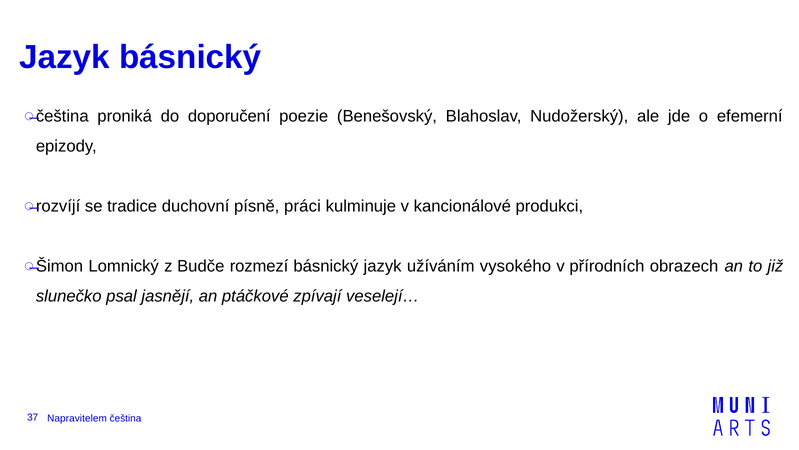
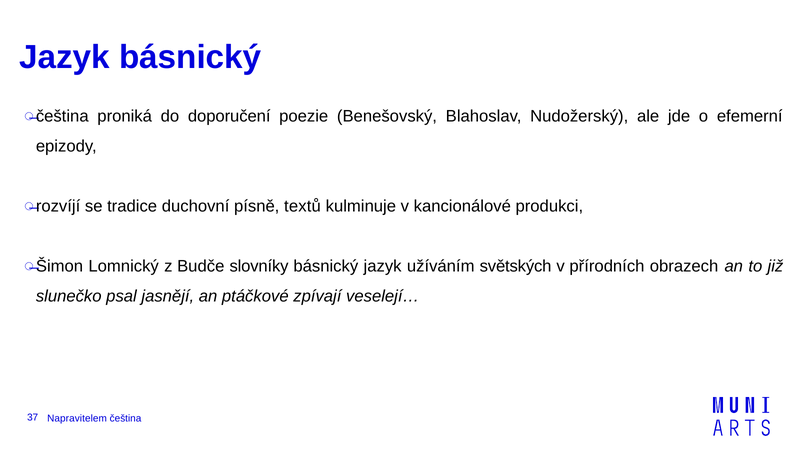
práci: práci -> textů
rozmezí: rozmezí -> slovníky
vysokého: vysokého -> světských
